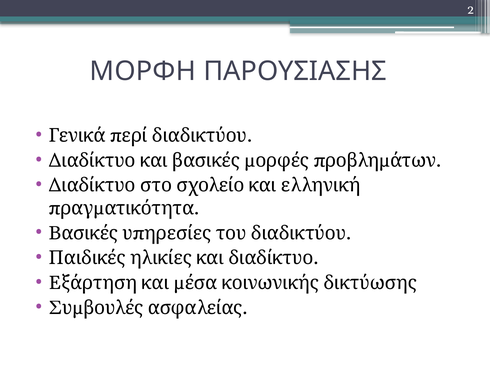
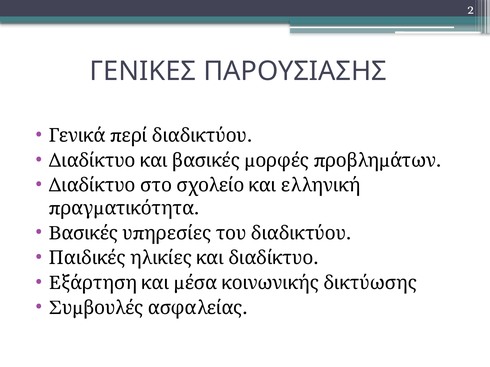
ΜΟΡΦΗ: ΜΟΡΦΗ -> ΓΕΝΙΚΕΣ
